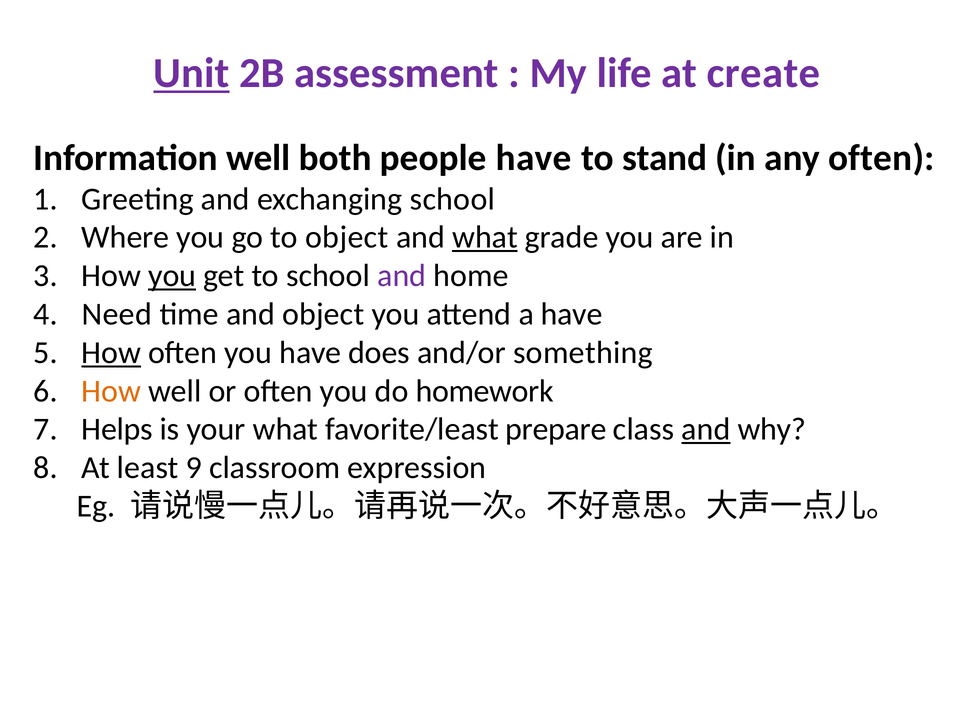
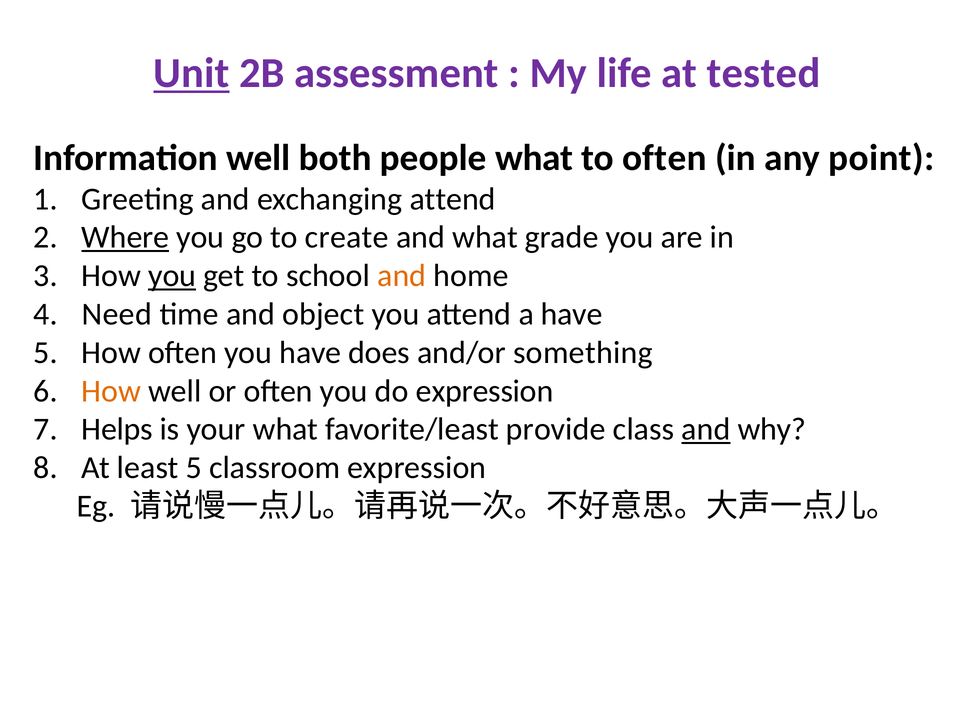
create: create -> tested
people have: have -> what
to stand: stand -> often
any often: often -> point
exchanging school: school -> attend
Where underline: none -> present
to object: object -> create
what at (485, 237) underline: present -> none
and at (402, 276) colour: purple -> orange
How at (111, 353) underline: present -> none
do homework: homework -> expression
prepare: prepare -> provide
least 9: 9 -> 5
